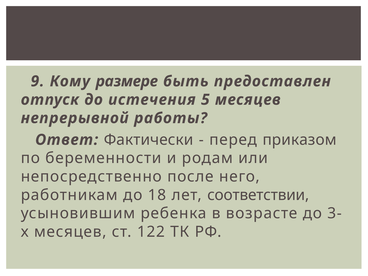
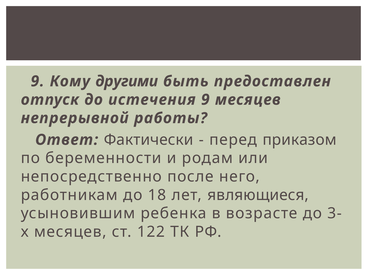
размере: размере -> другими
истечения 5: 5 -> 9
соответствии: соответствии -> являющиеся
